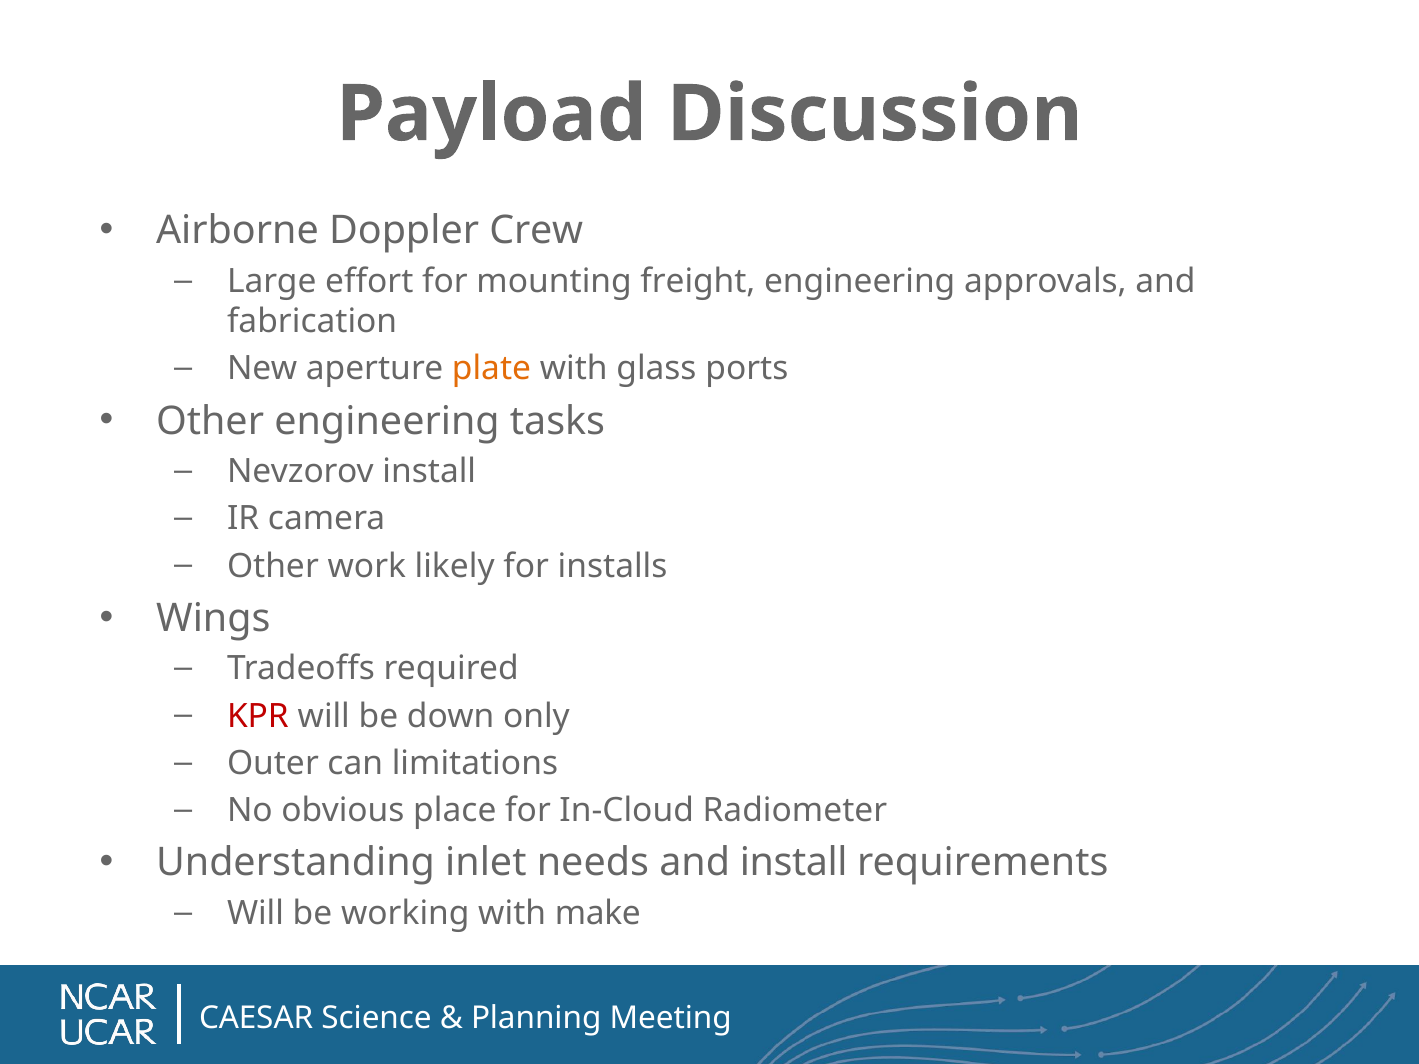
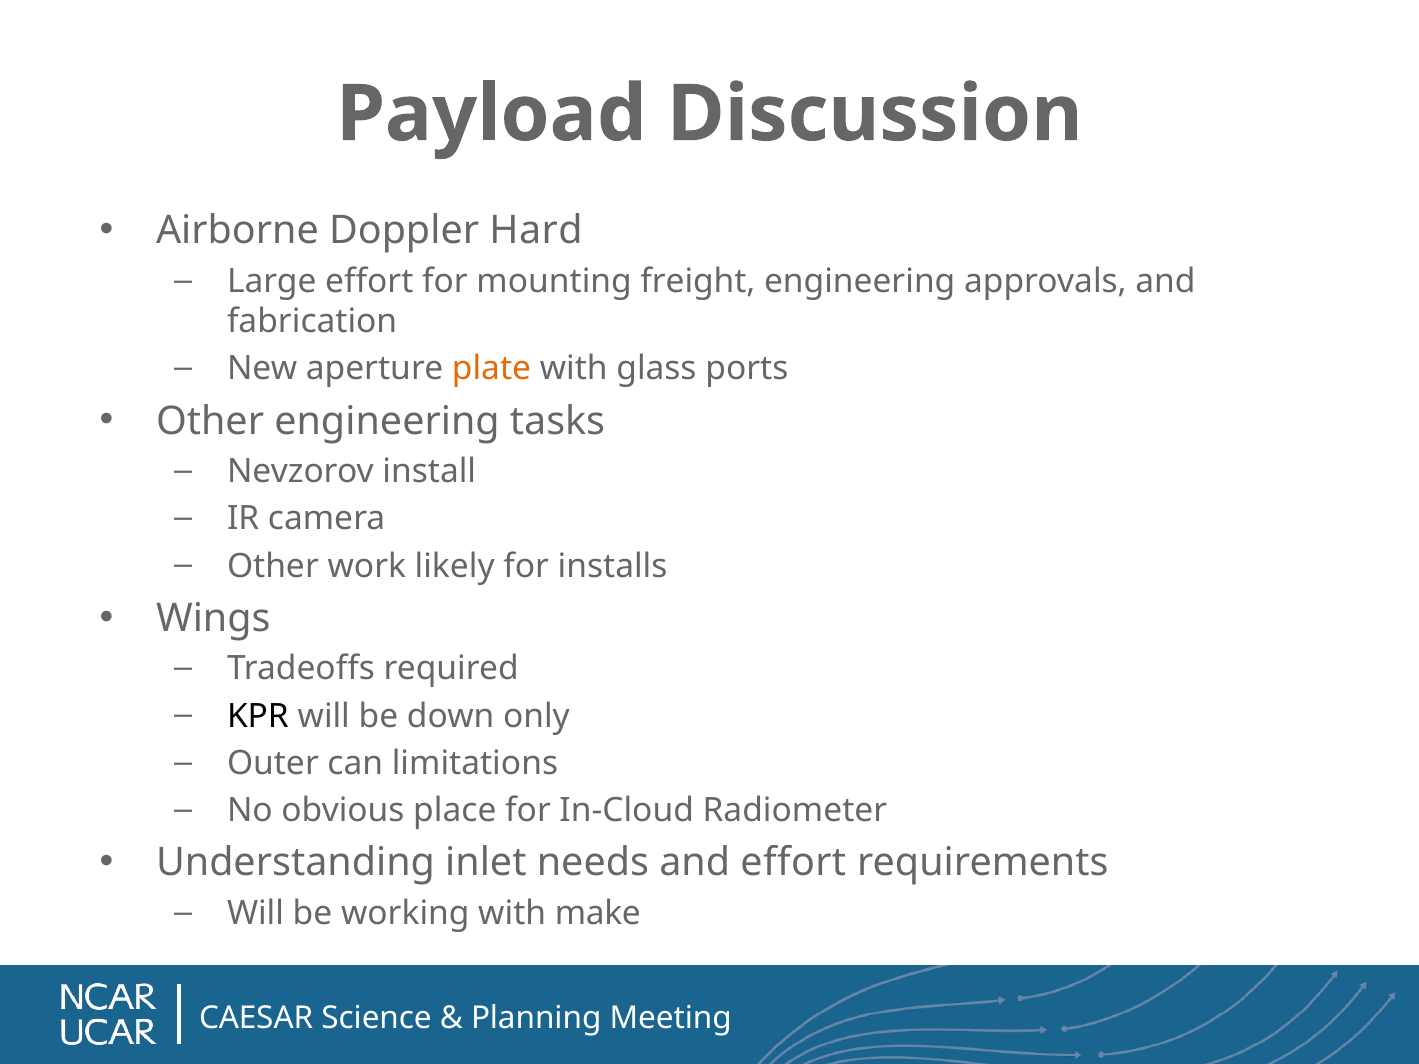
Crew: Crew -> Hard
KPR colour: red -> black
and install: install -> effort
